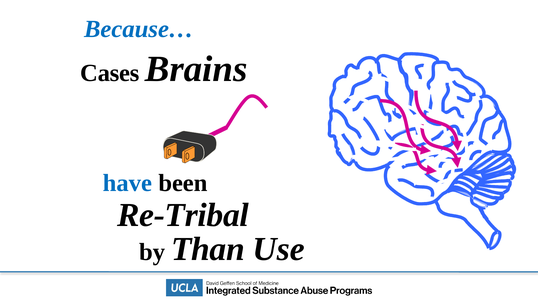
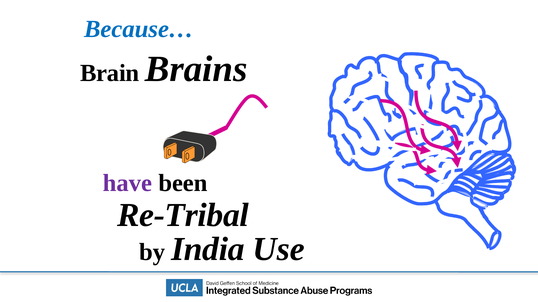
Cases: Cases -> Brain
have colour: blue -> purple
Than: Than -> India
